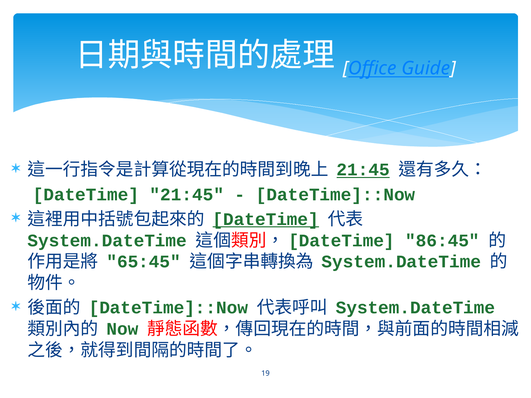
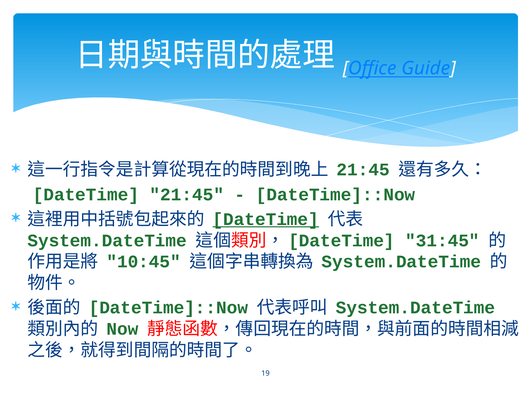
21:45 at (363, 170) underline: present -> none
86:45: 86:45 -> 31:45
65:45: 65:45 -> 10:45
